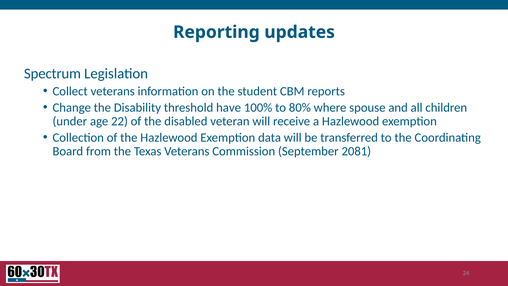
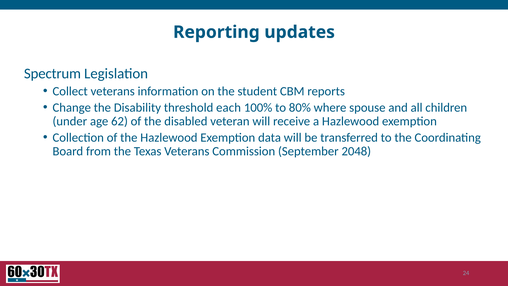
have: have -> each
22: 22 -> 62
2081: 2081 -> 2048
